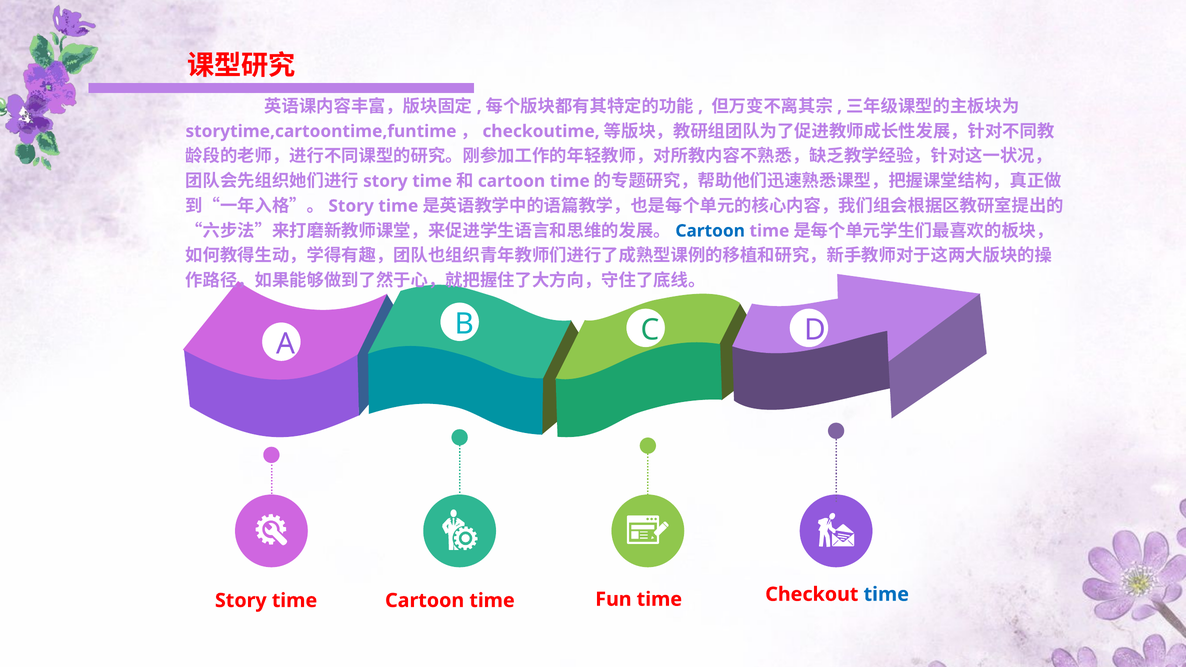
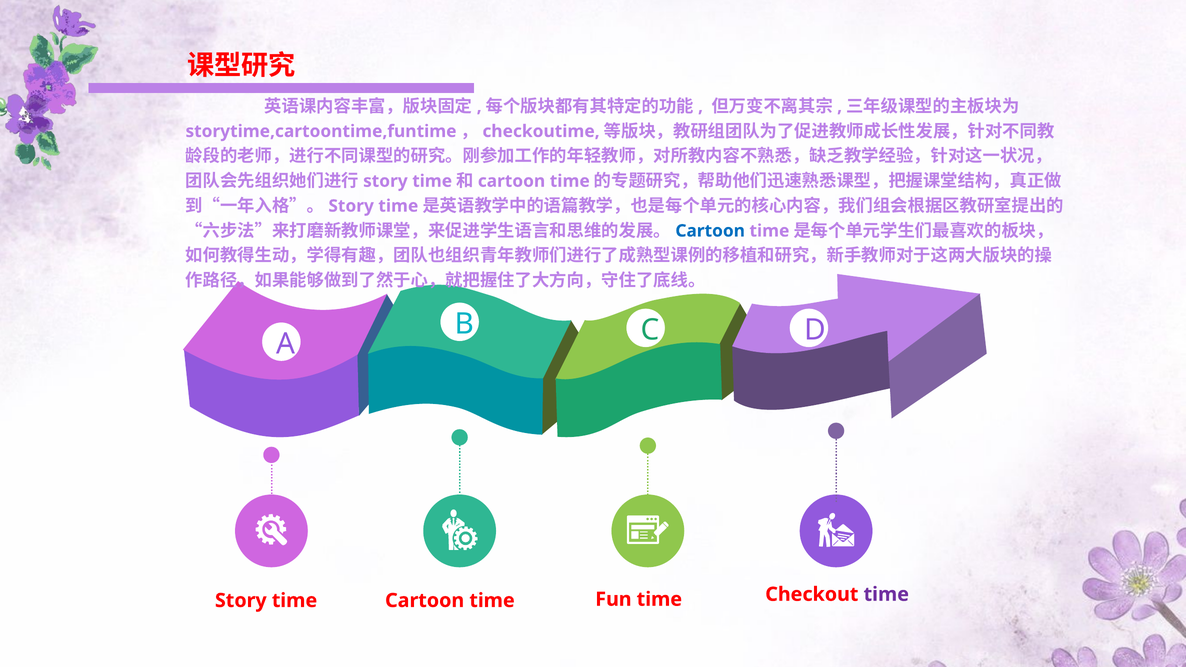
time at (886, 595) colour: blue -> purple
